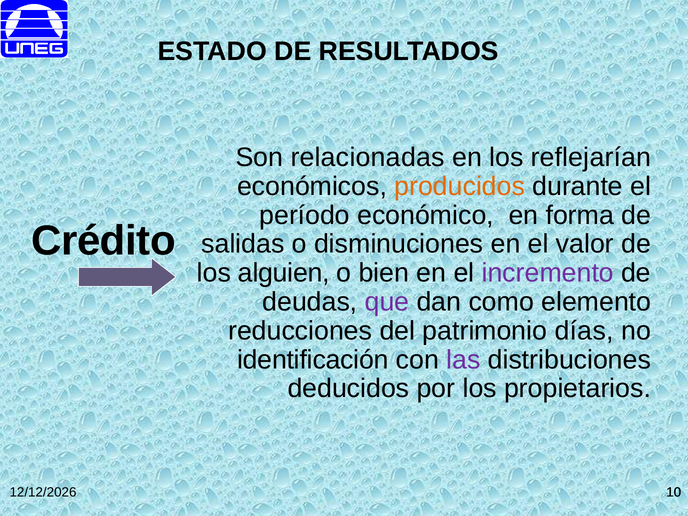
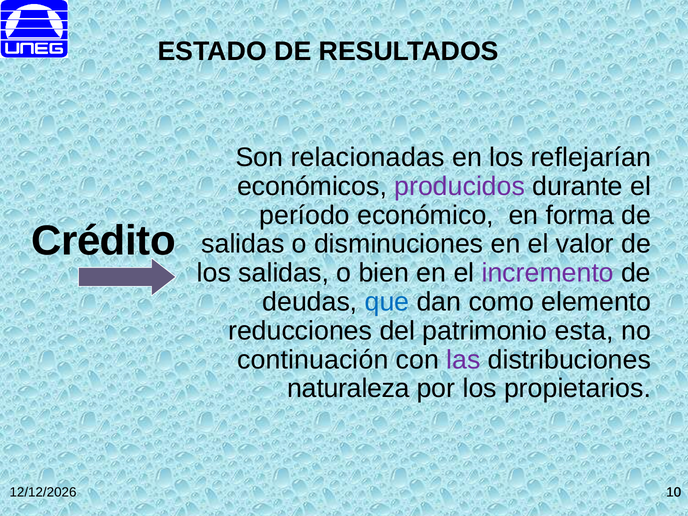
producidos colour: orange -> purple
los alguien: alguien -> salidas
que colour: purple -> blue
días: días -> esta
identificación: identificación -> continuación
deducidos: deducidos -> naturaleza
